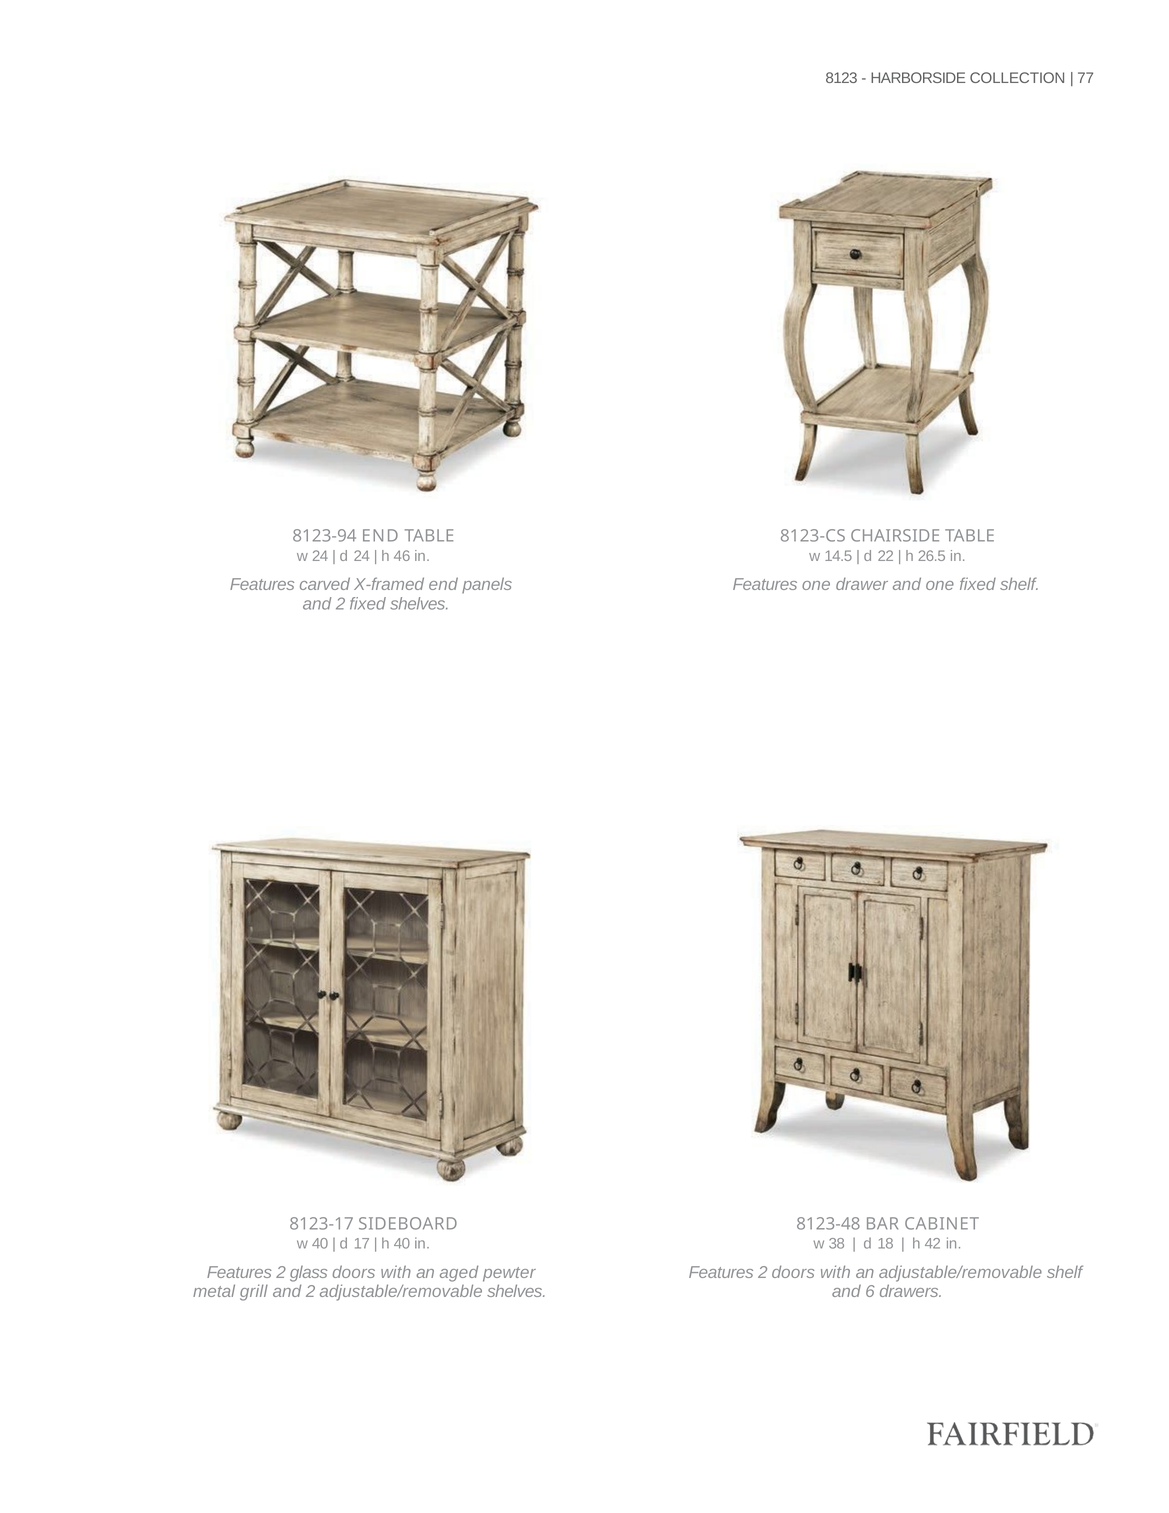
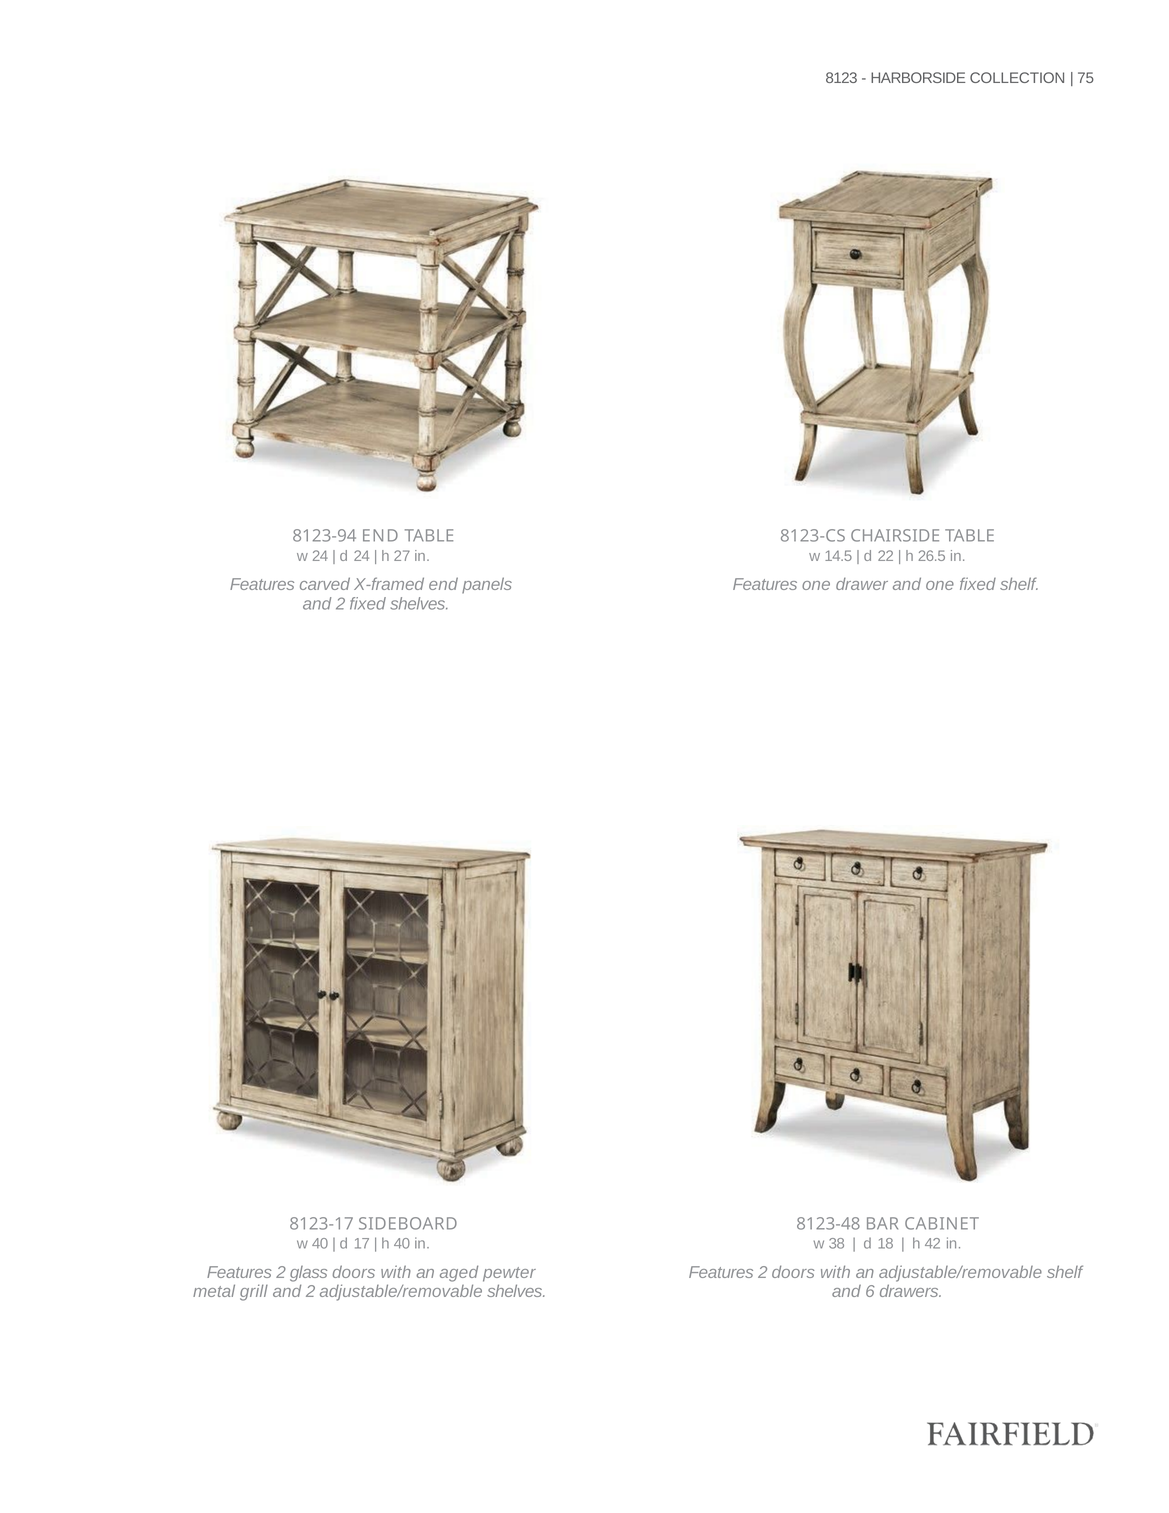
77: 77 -> 75
46: 46 -> 27
